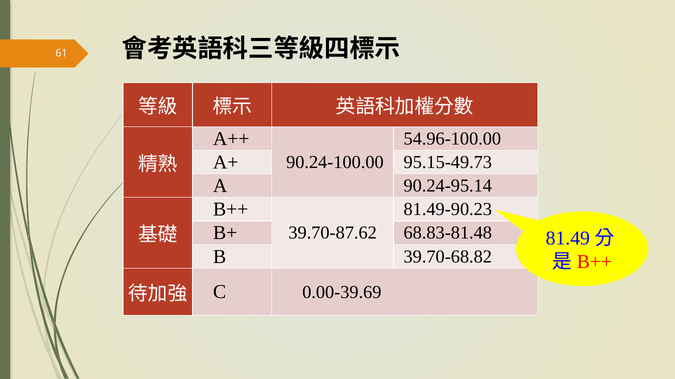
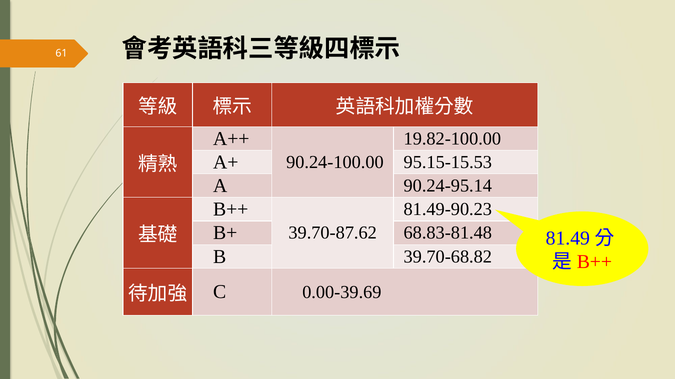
54.96-100.00: 54.96-100.00 -> 19.82-100.00
95.15-49.73: 95.15-49.73 -> 95.15-15.53
